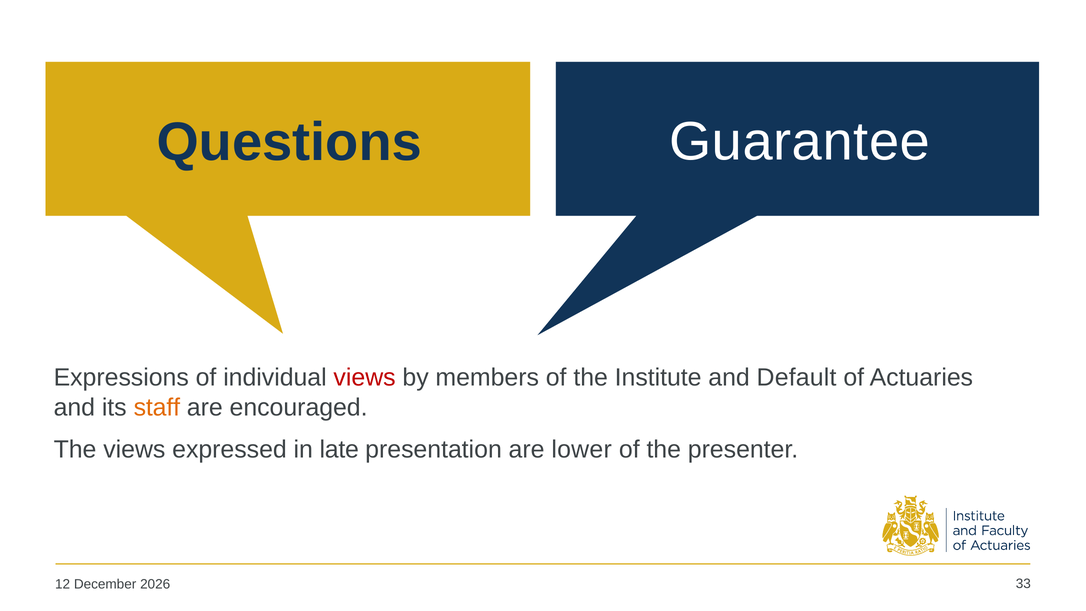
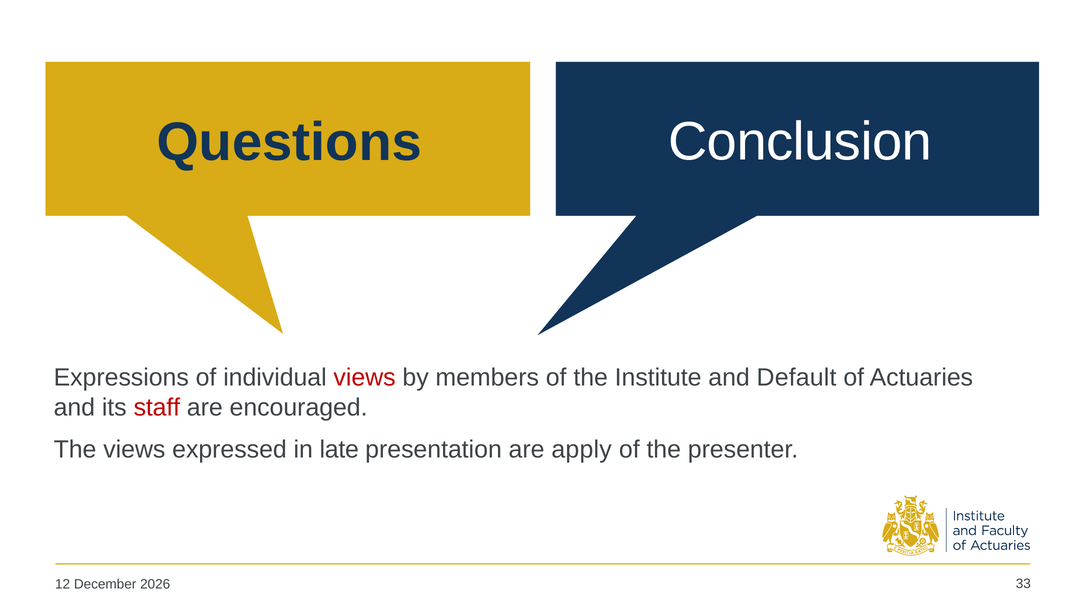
Guarantee: Guarantee -> Conclusion
staff colour: orange -> red
lower: lower -> apply
